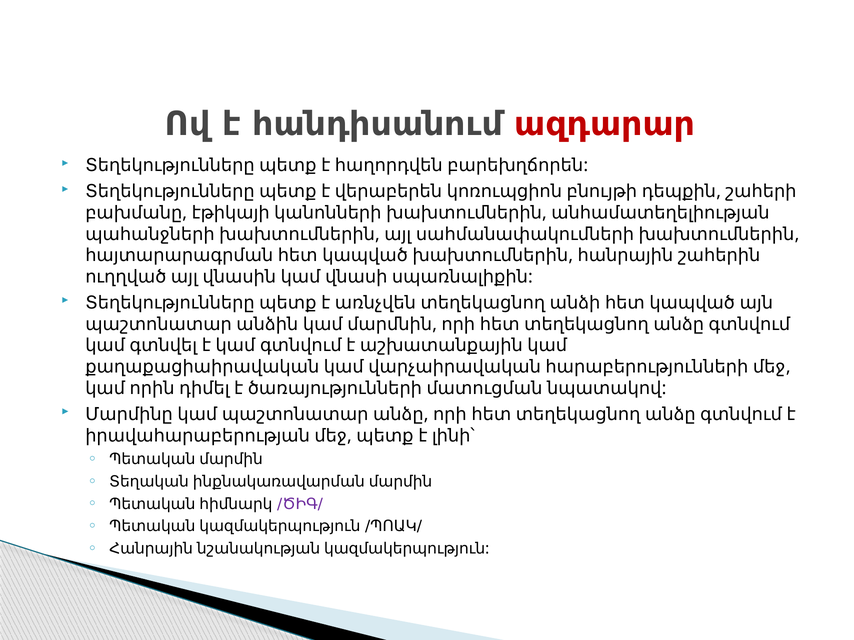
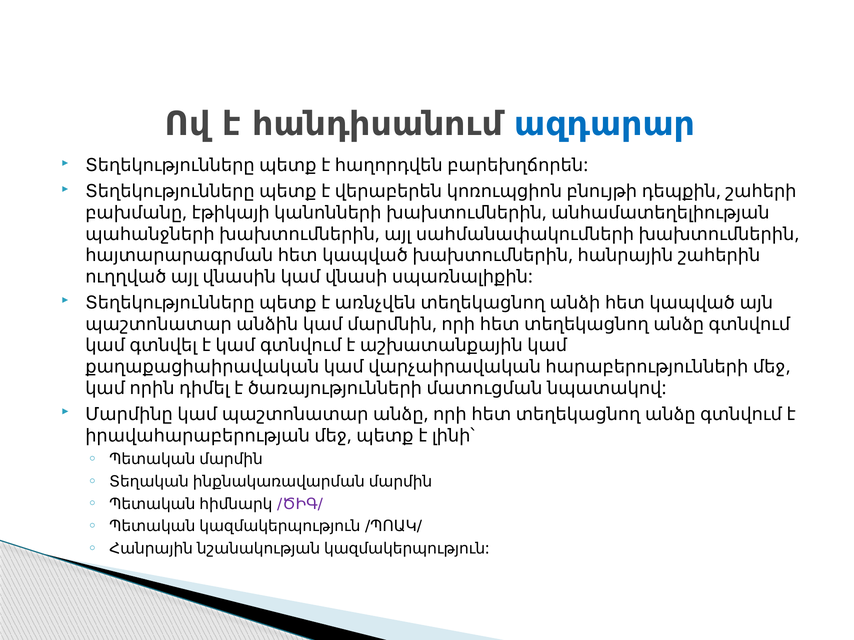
ազդարար colour: red -> blue
